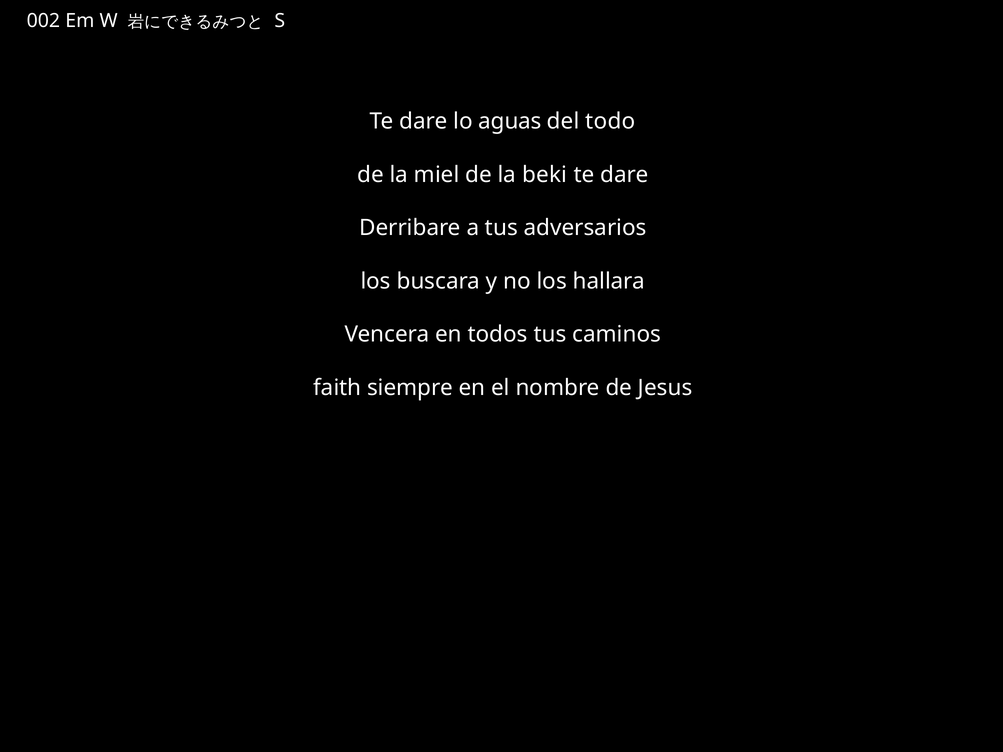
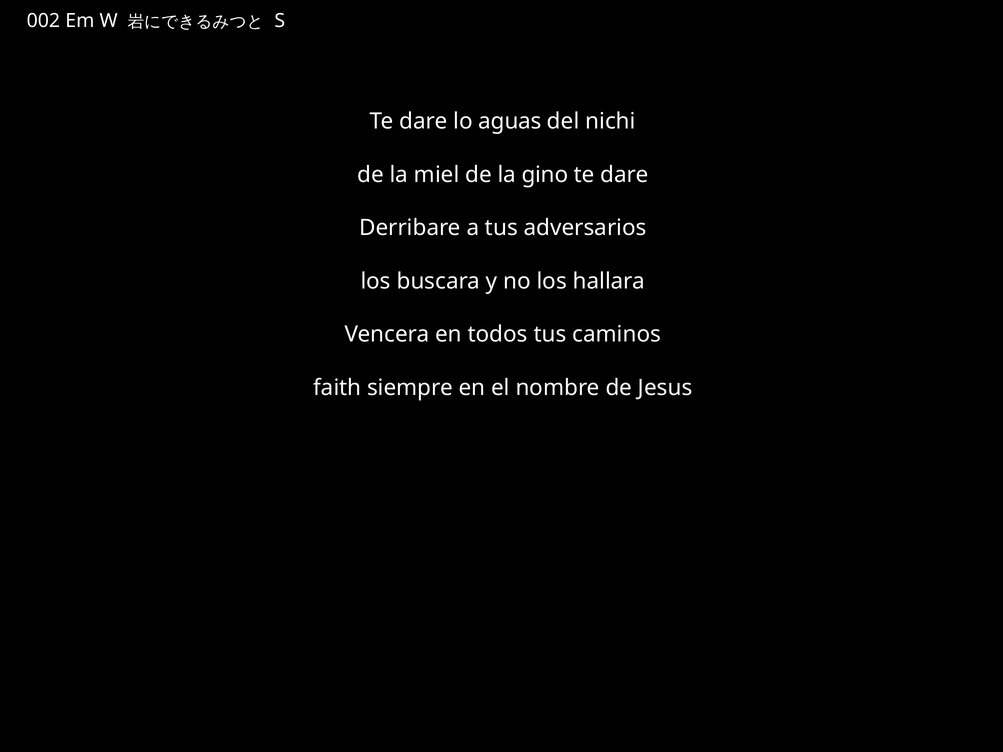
todo: todo -> nichi
beki: beki -> gino
